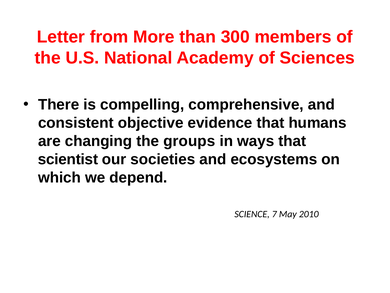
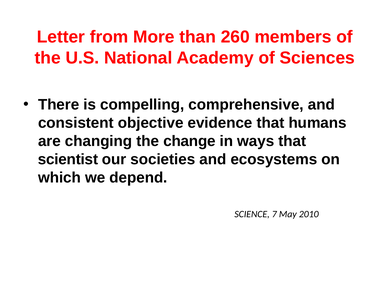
300: 300 -> 260
groups: groups -> change
